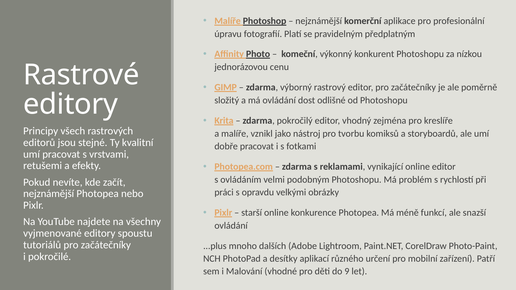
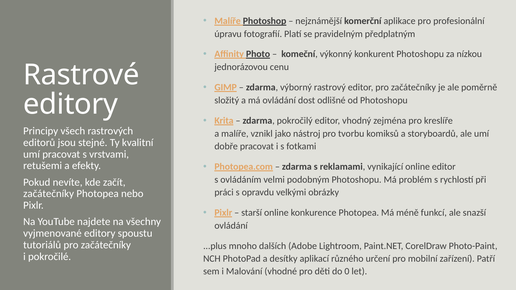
nejznámější at (49, 194): nejznámější -> začátečníky
9: 9 -> 0
